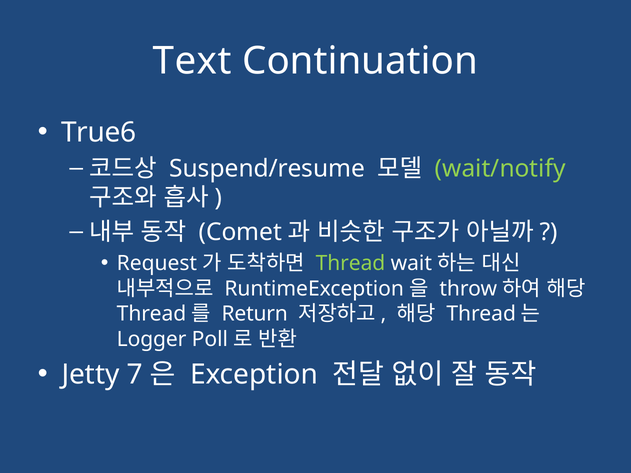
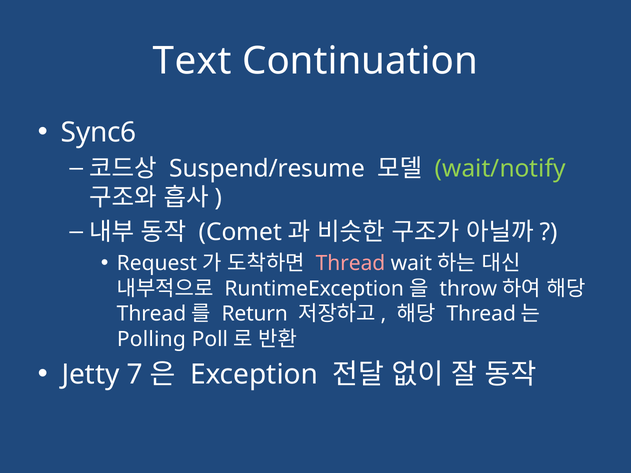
True6: True6 -> Sync6
Thread at (350, 264) colour: light green -> pink
Logger: Logger -> Polling
